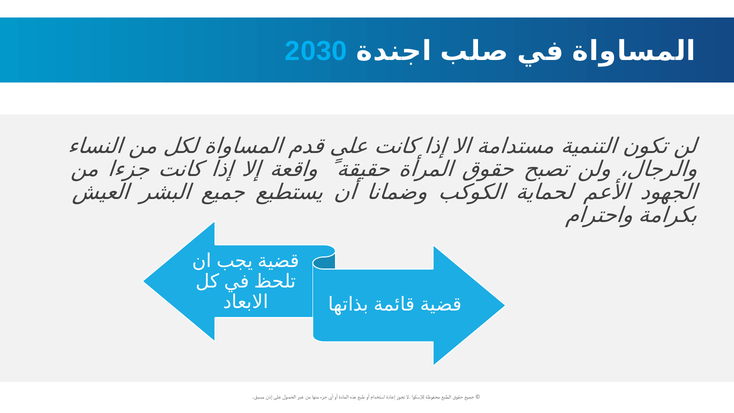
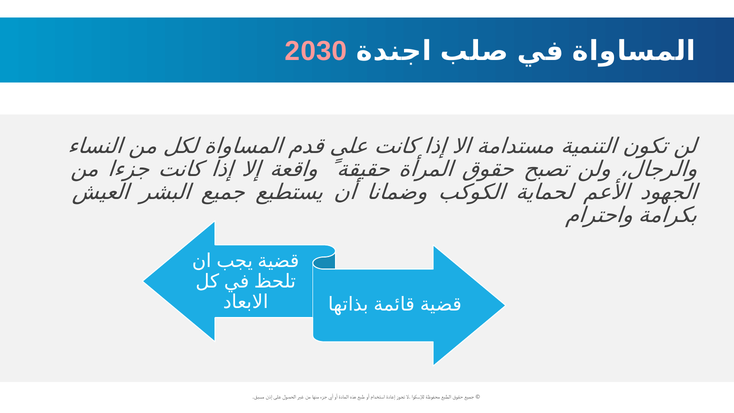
2030 colour: light blue -> pink
